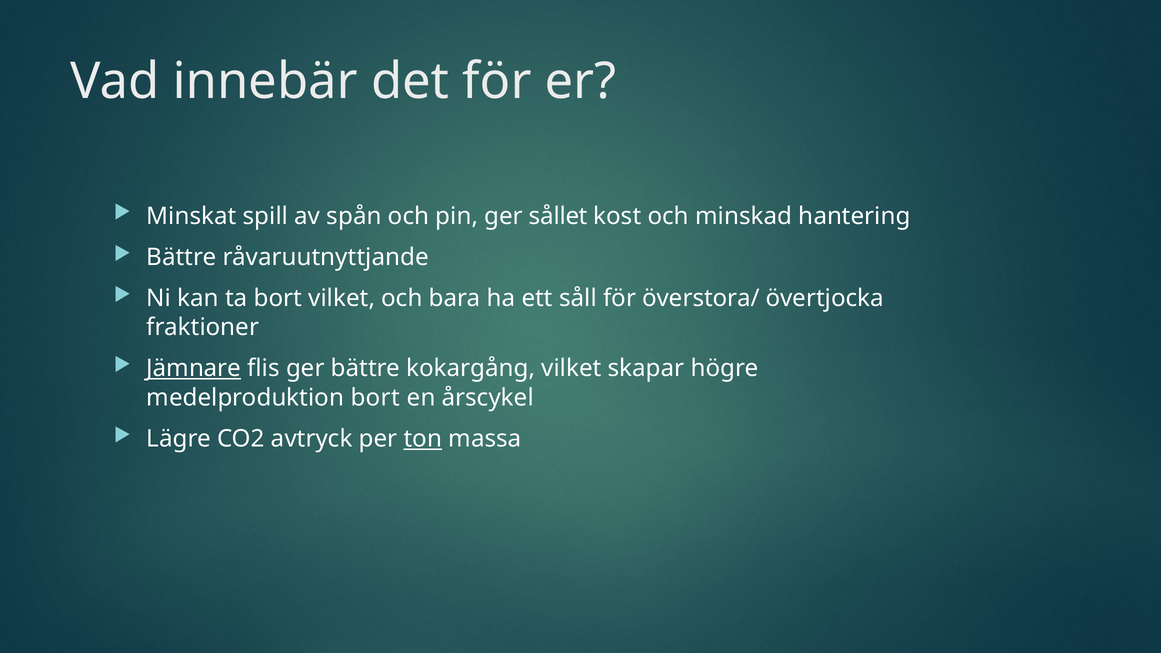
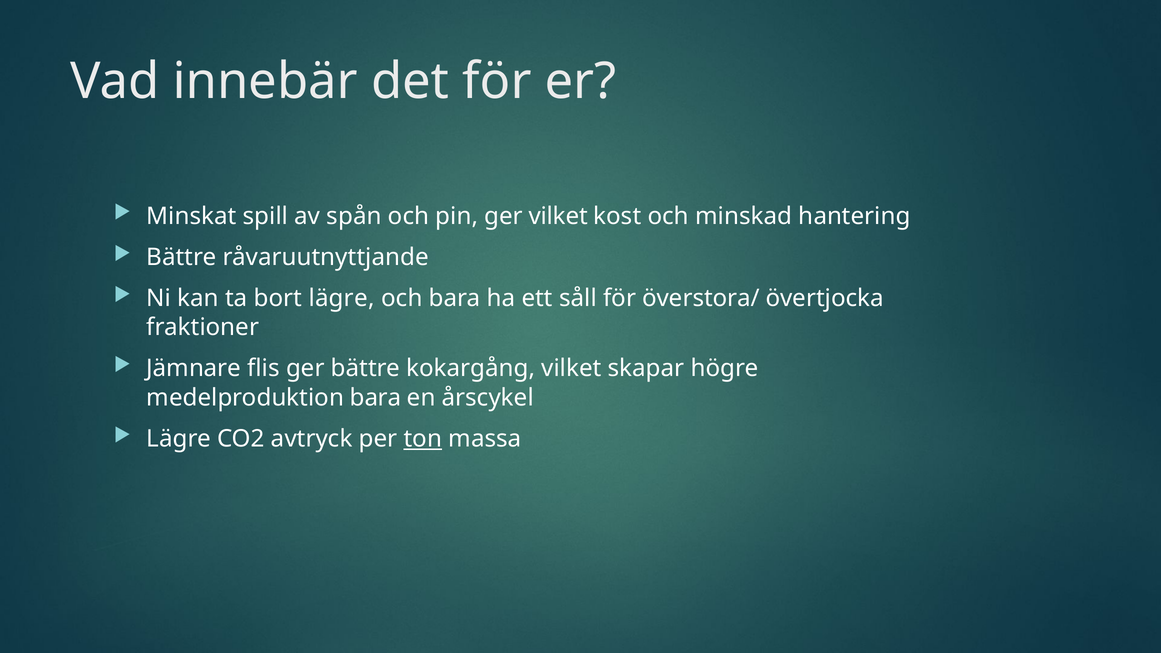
ger sållet: sållet -> vilket
bort vilket: vilket -> lägre
Jämnare underline: present -> none
medelproduktion bort: bort -> bara
